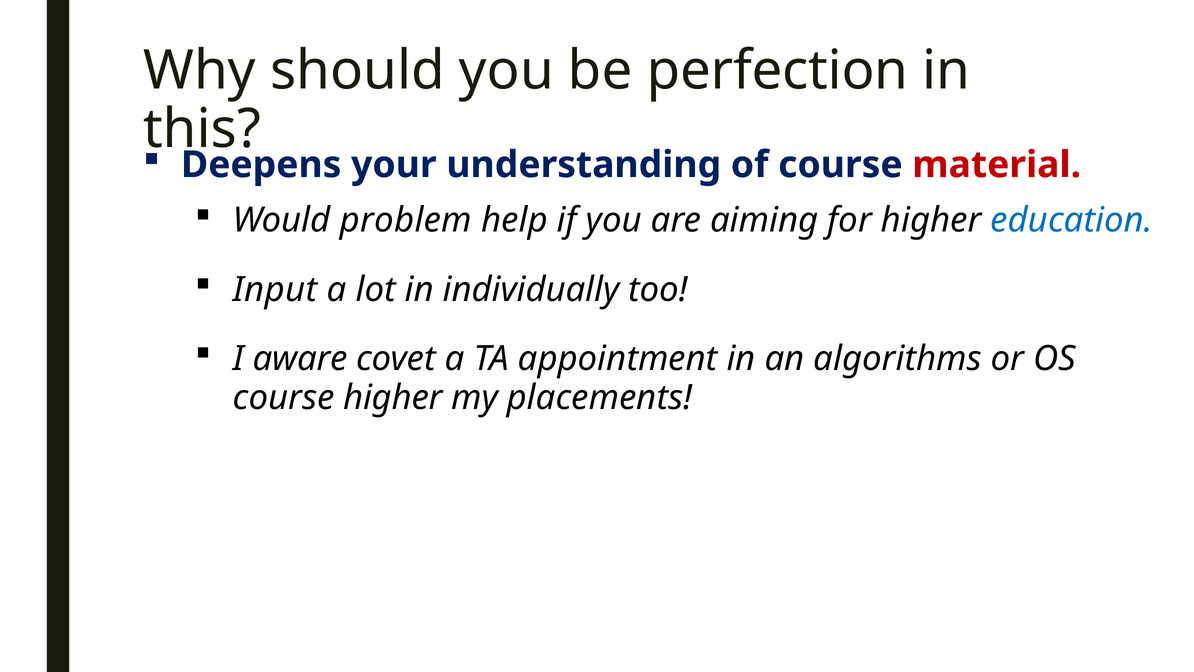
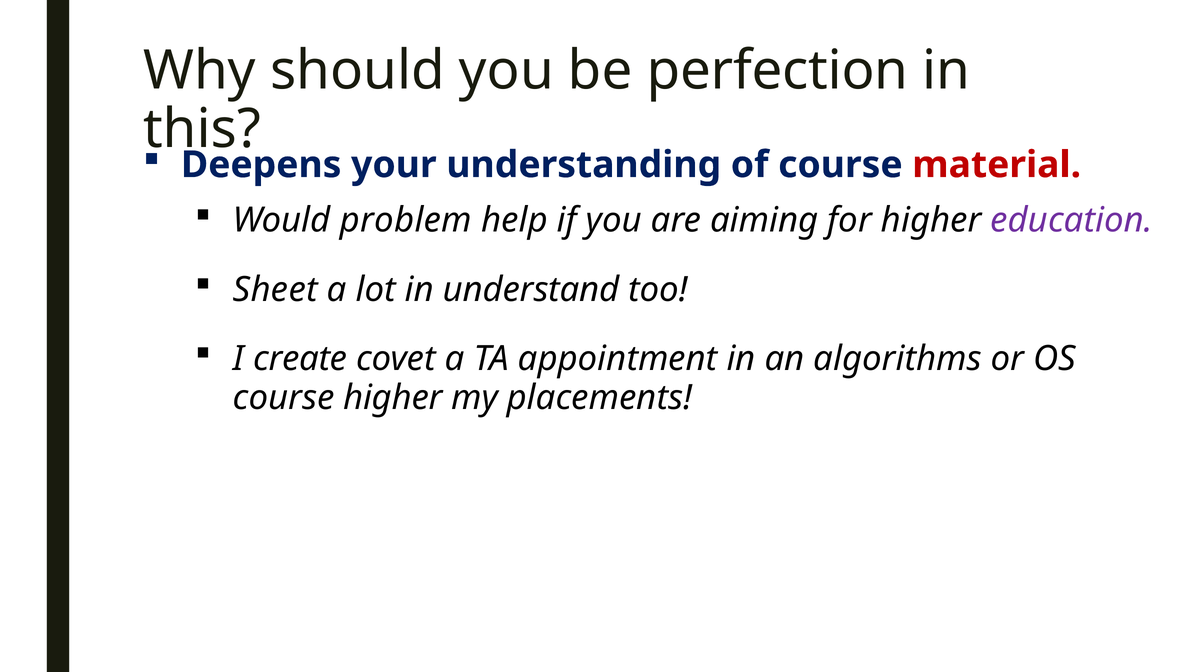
education colour: blue -> purple
Input: Input -> Sheet
individually: individually -> understand
aware: aware -> create
